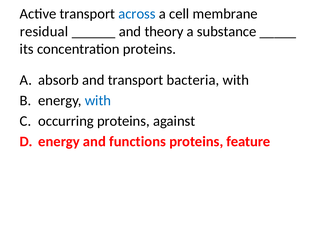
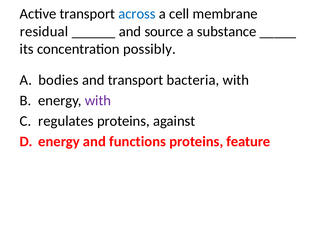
theory: theory -> source
concentration proteins: proteins -> possibly
absorb: absorb -> bodies
with at (98, 100) colour: blue -> purple
occurring: occurring -> regulates
